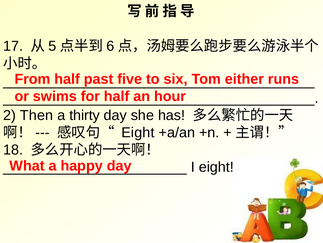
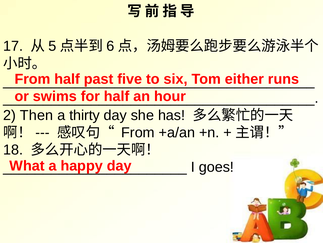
Eight at (138, 132): Eight -> From
I eight: eight -> goes
